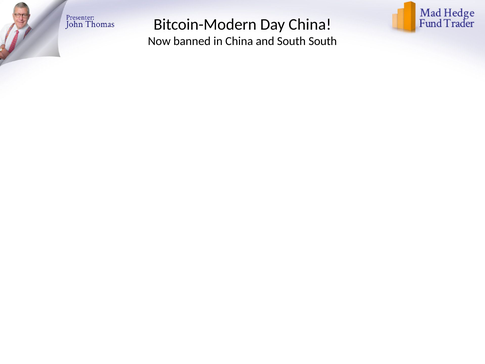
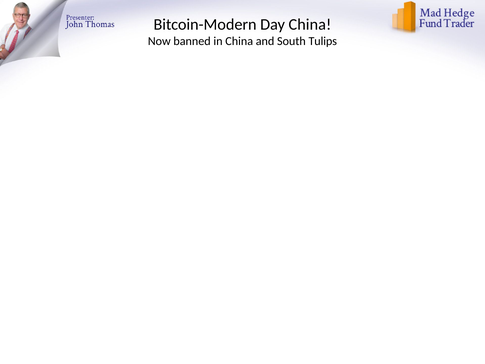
South South: South -> Tulips
